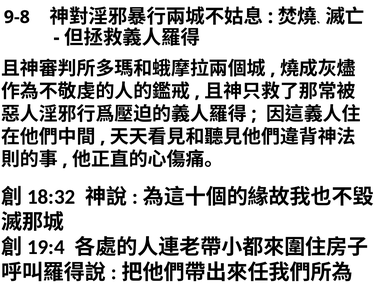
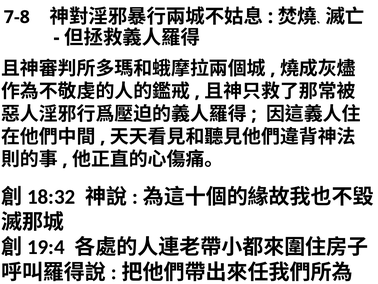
9-8: 9-8 -> 7-8
